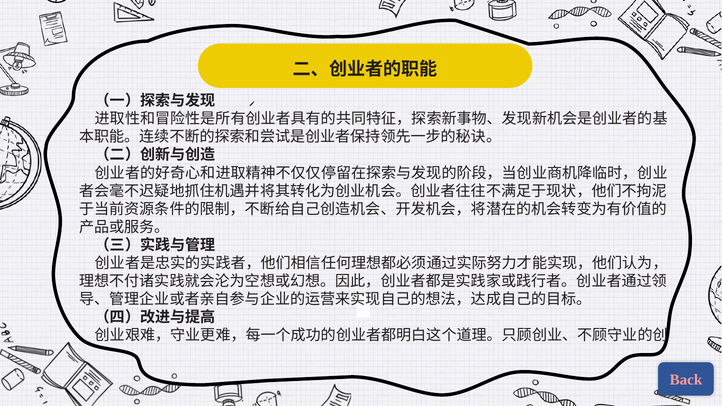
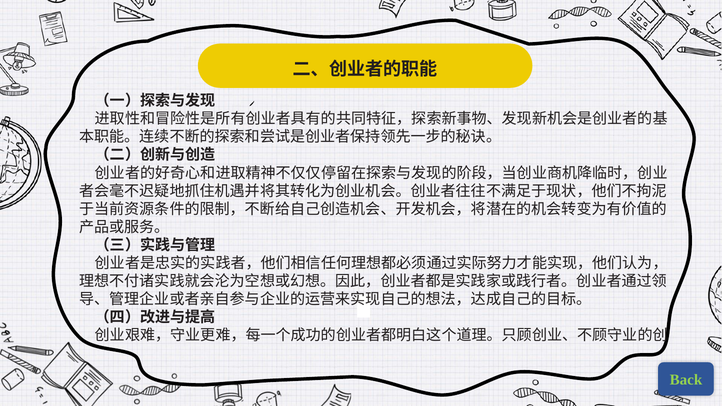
Back colour: pink -> light green
